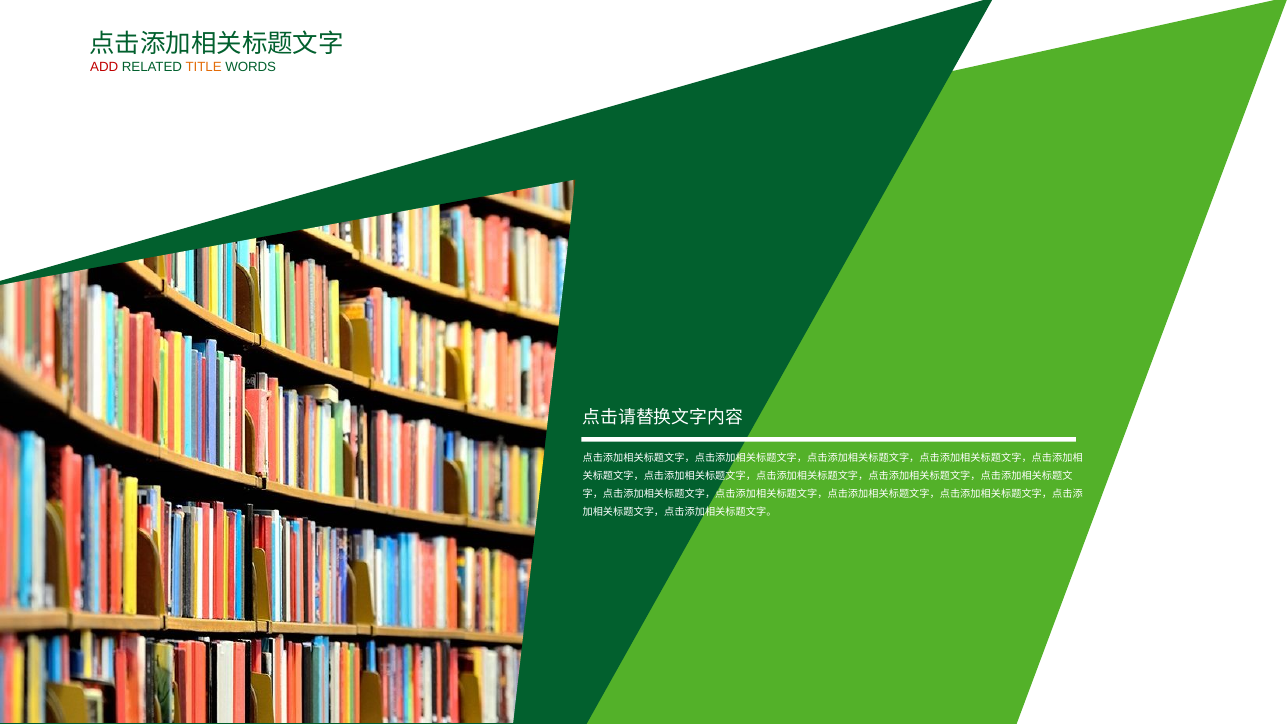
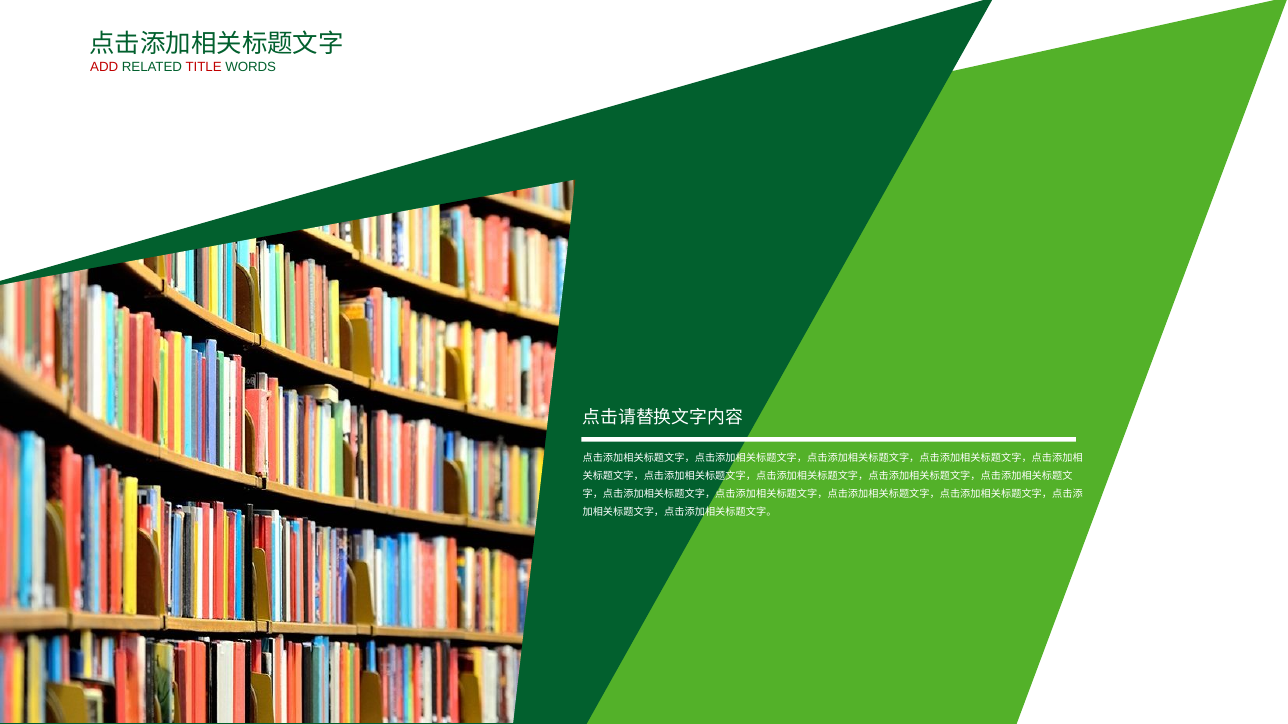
TITLE colour: orange -> red
